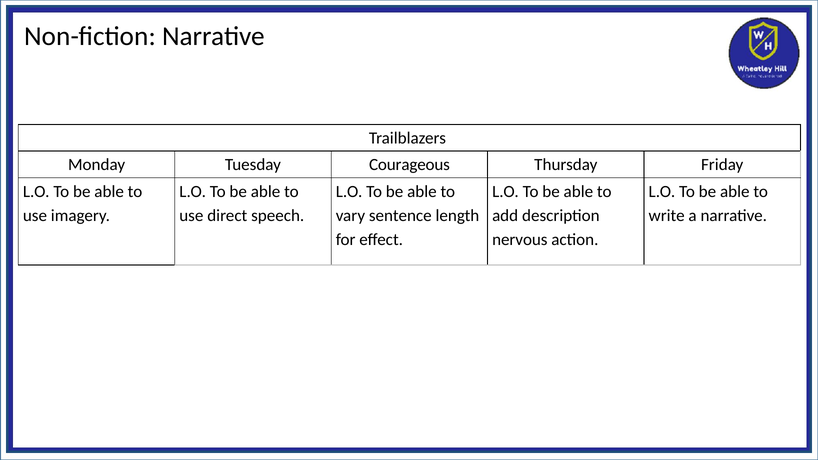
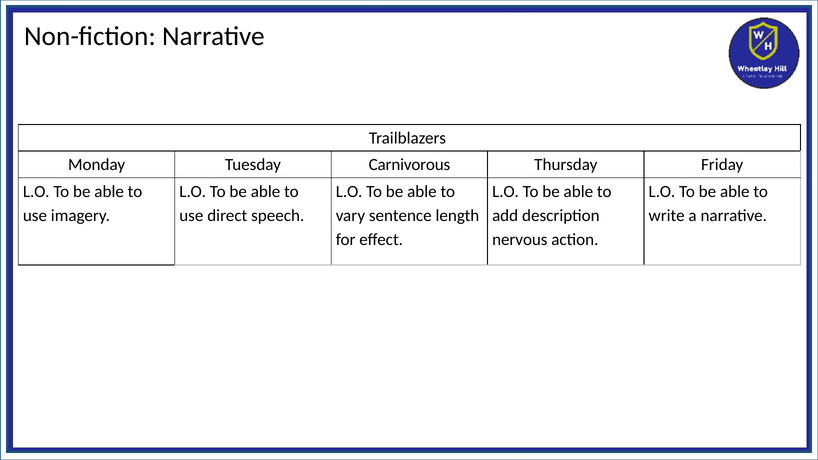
Courageous: Courageous -> Carnivorous
